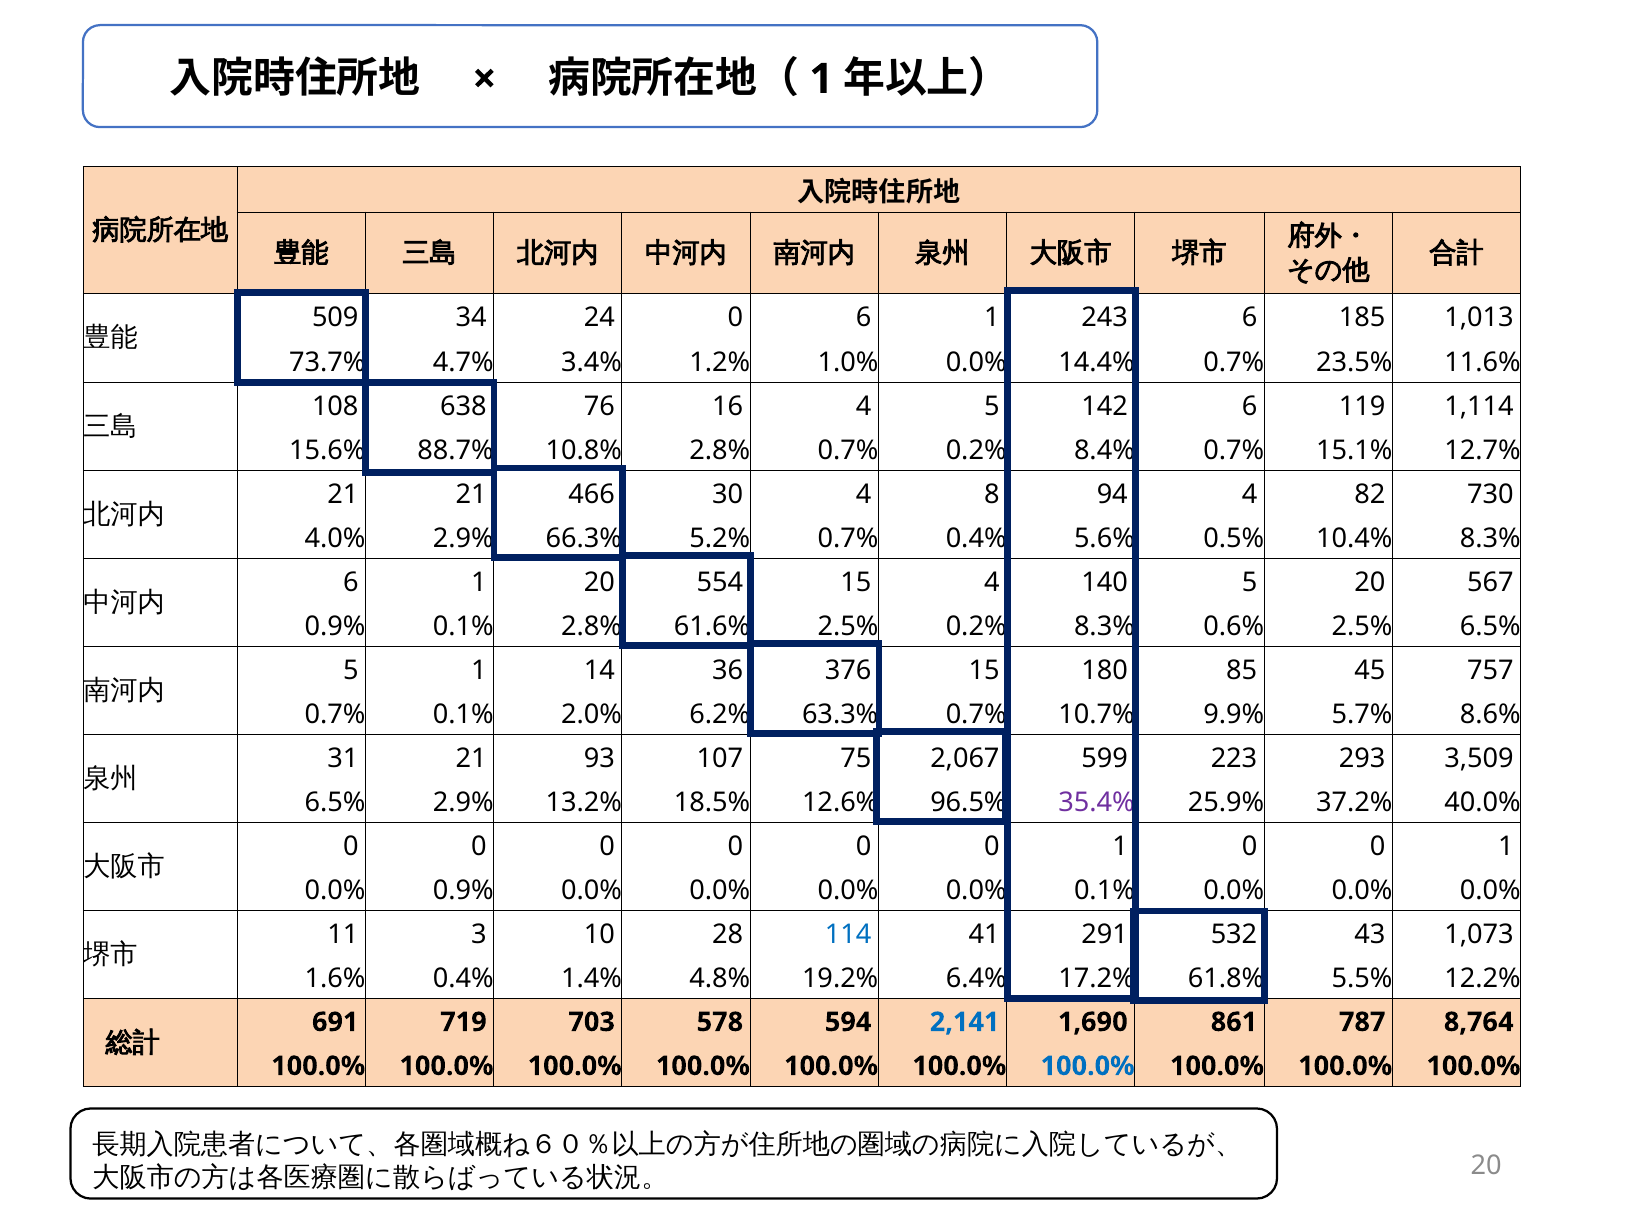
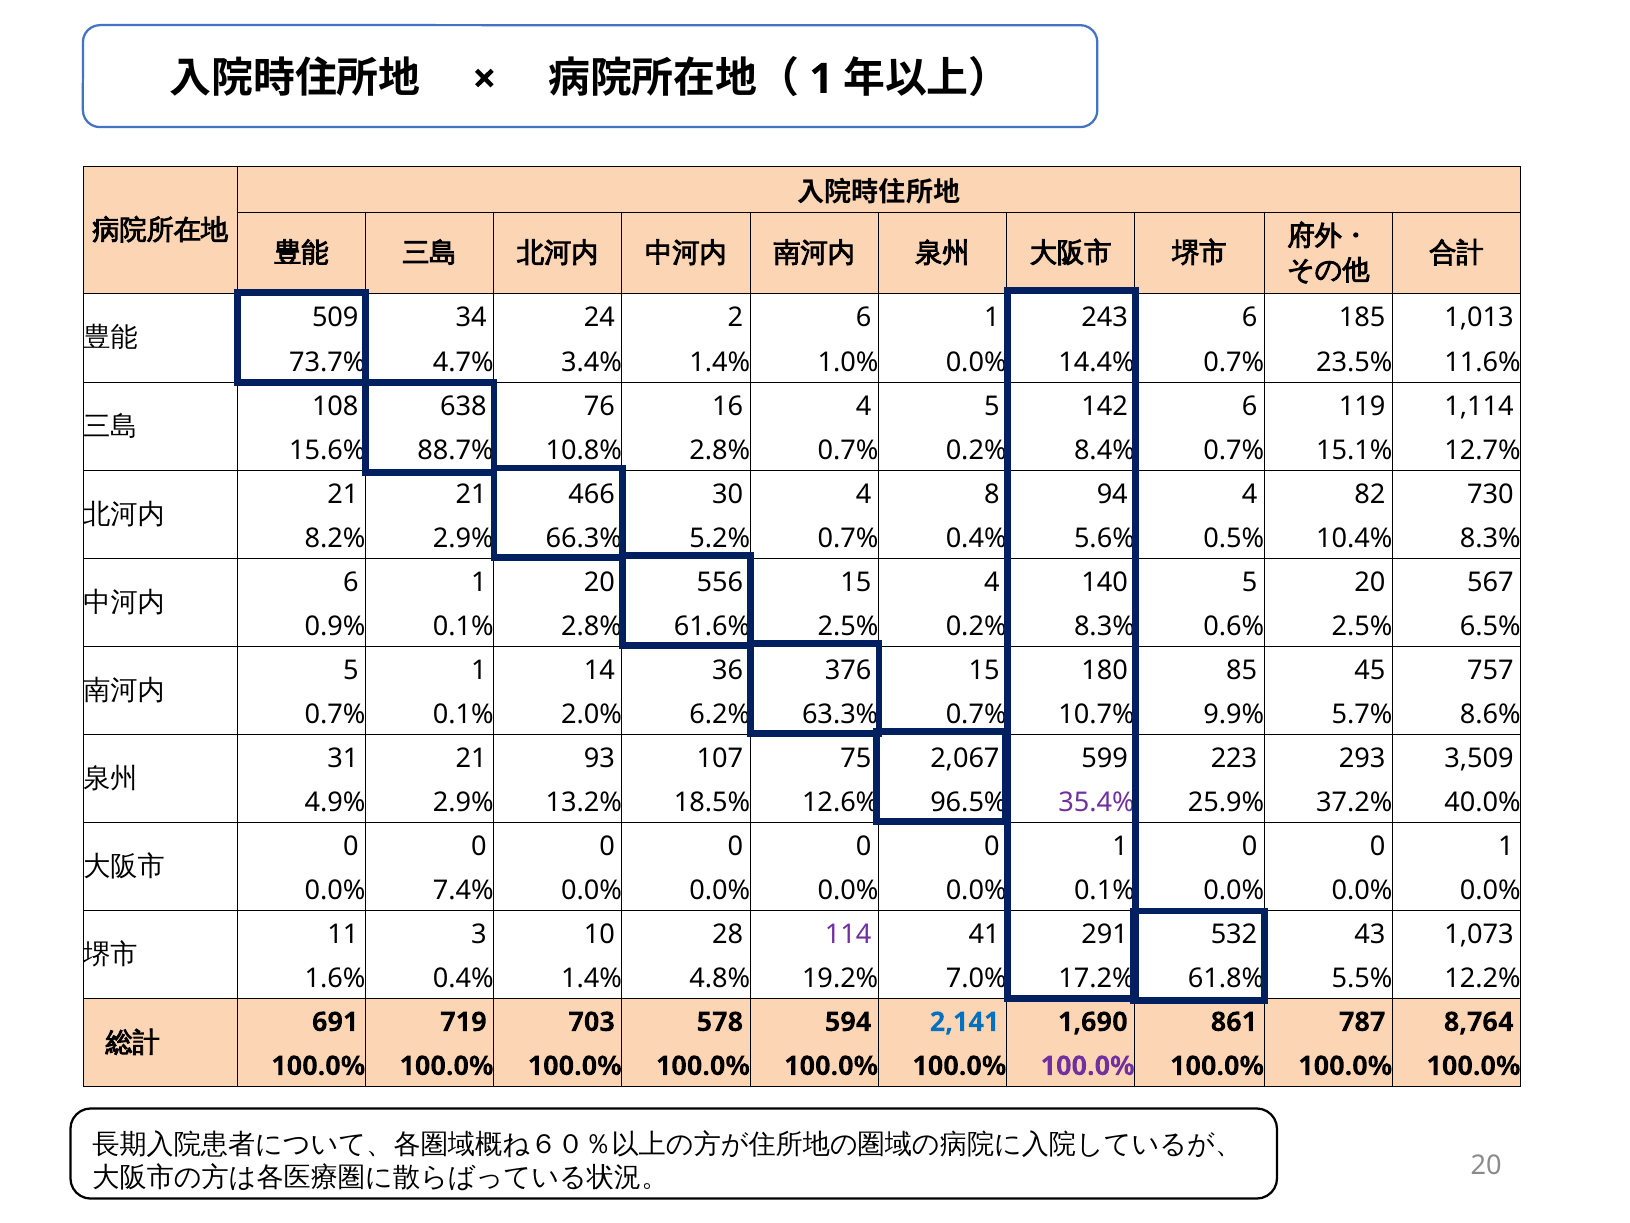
24 0: 0 -> 2
3.4% 1.2%: 1.2% -> 1.4%
4.0%: 4.0% -> 8.2%
554: 554 -> 556
6.5% at (335, 802): 6.5% -> 4.9%
0.0% 0.9%: 0.9% -> 7.4%
114 colour: blue -> purple
6.4%: 6.4% -> 7.0%
100.0% at (1088, 1066) colour: blue -> purple
